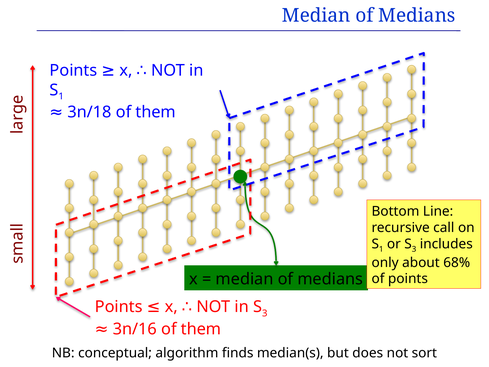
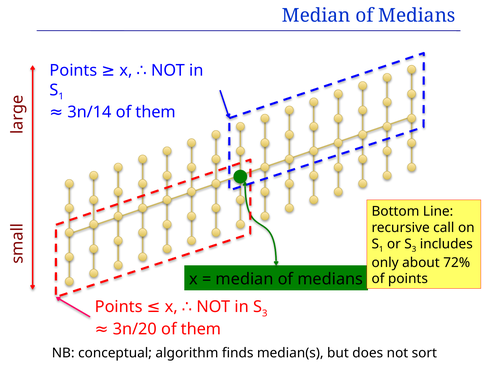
3n/18: 3n/18 -> 3n/14
68%: 68% -> 72%
3n/16: 3n/16 -> 3n/20
